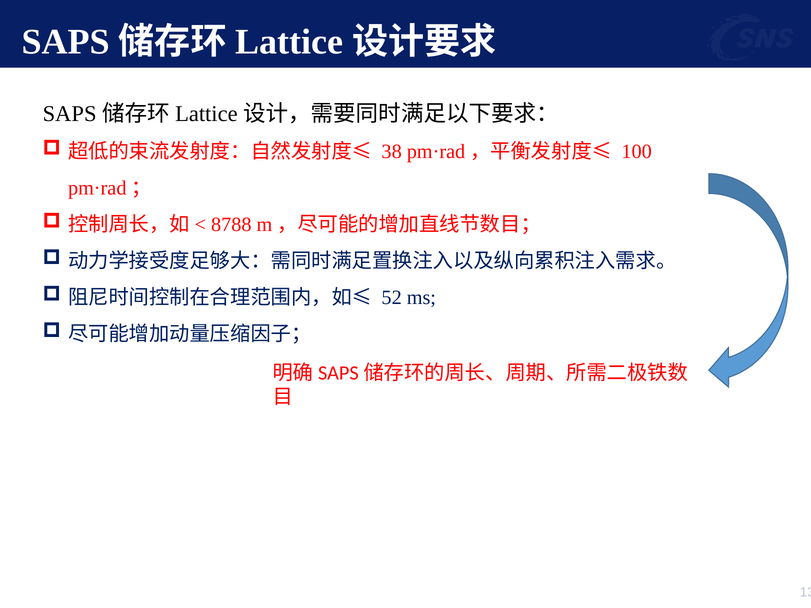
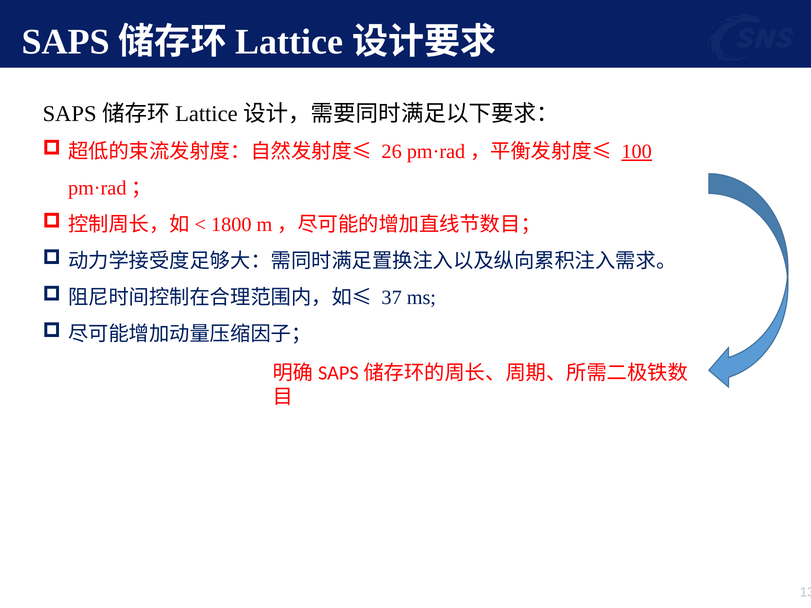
38: 38 -> 26
100 underline: none -> present
8788: 8788 -> 1800
52: 52 -> 37
